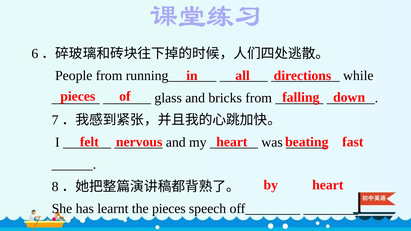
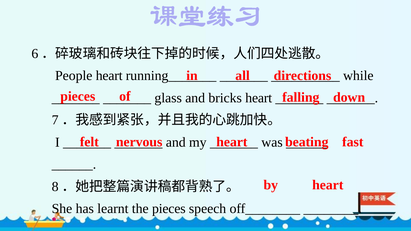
People from: from -> heart
bricks from: from -> heart
